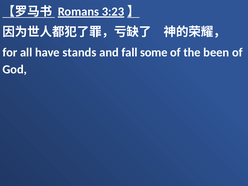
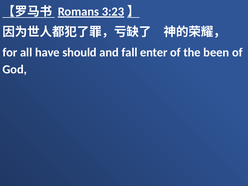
stands: stands -> should
some: some -> enter
